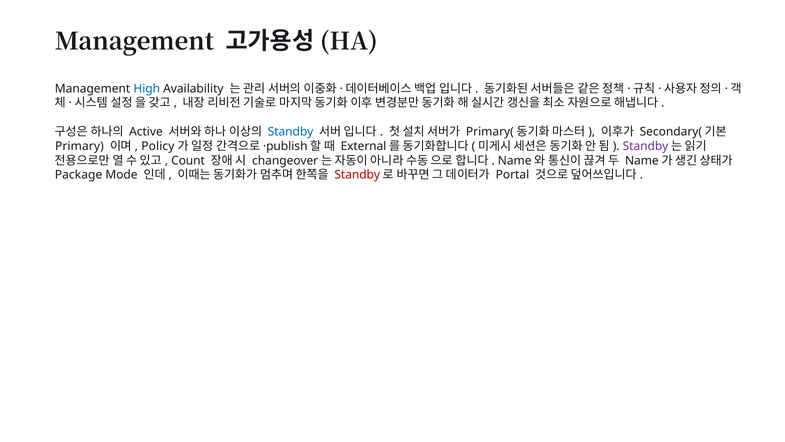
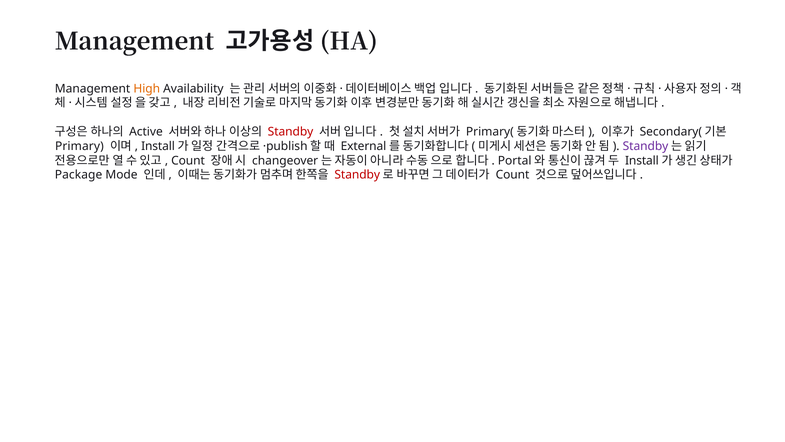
High colour: blue -> orange
Standby at (291, 132) colour: blue -> red
Policy at (158, 146): Policy -> Install
Name at (515, 160): Name -> Portal
Name at (642, 160): Name -> Install
Portal at (512, 175): Portal -> Count
